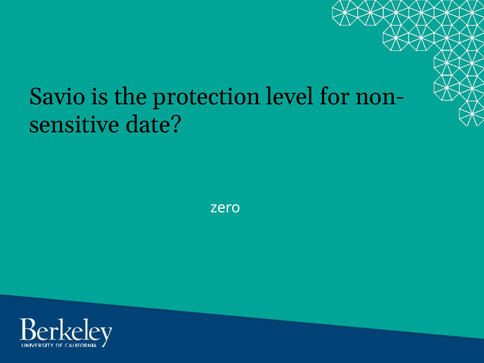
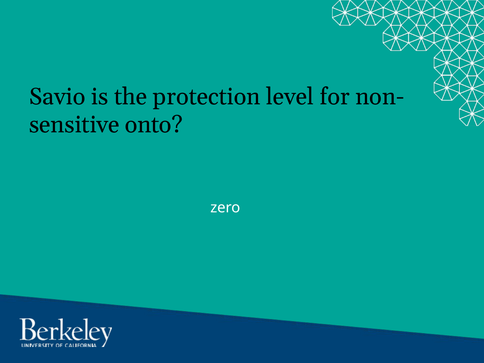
date: date -> onto
